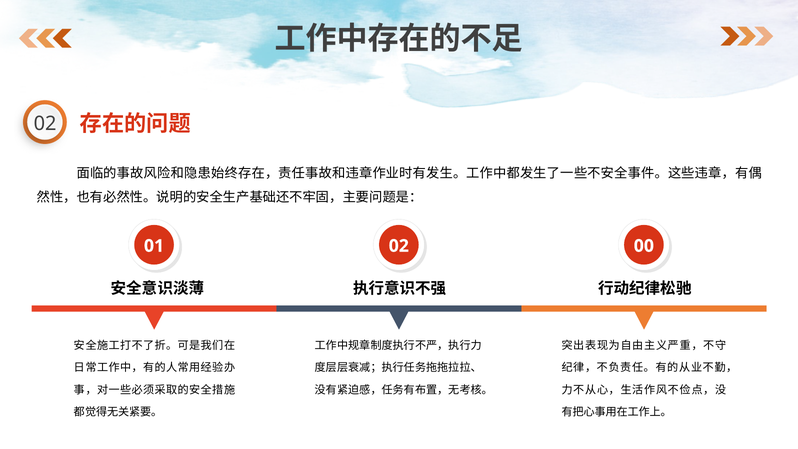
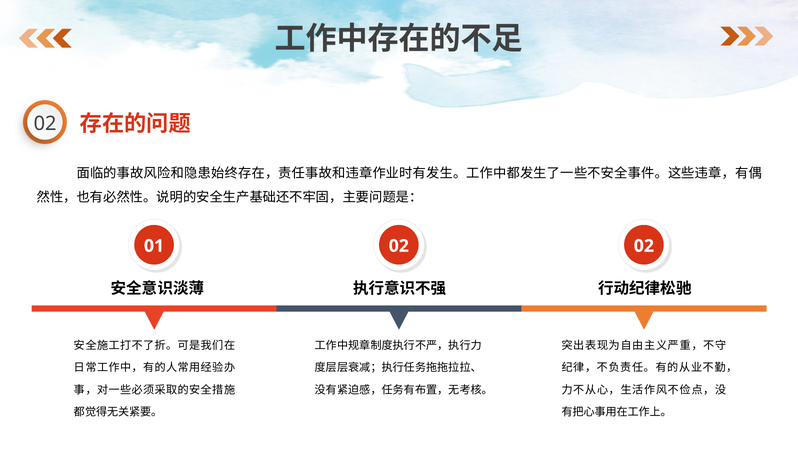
02 00: 00 -> 02
